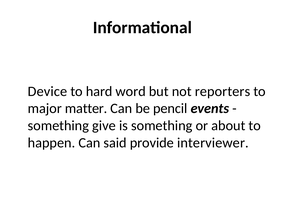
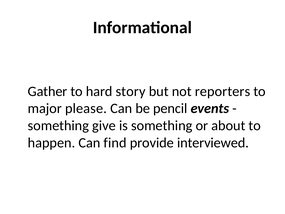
Device: Device -> Gather
word: word -> story
matter: matter -> please
said: said -> find
interviewer: interviewer -> interviewed
